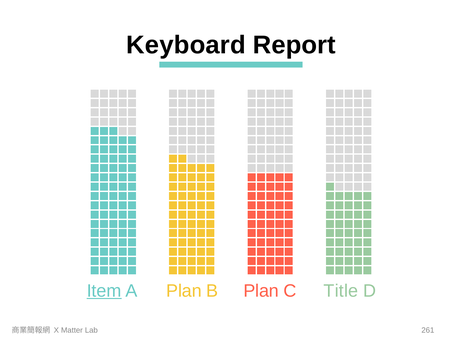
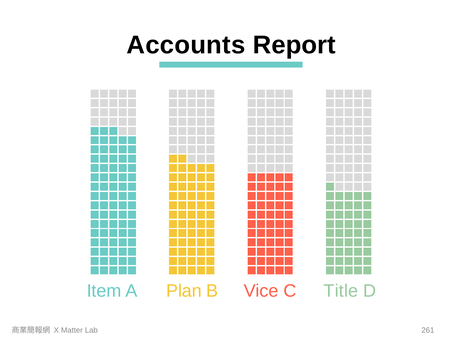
Keyboard: Keyboard -> Accounts
Item underline: present -> none
A Plan: Plan -> Vice
